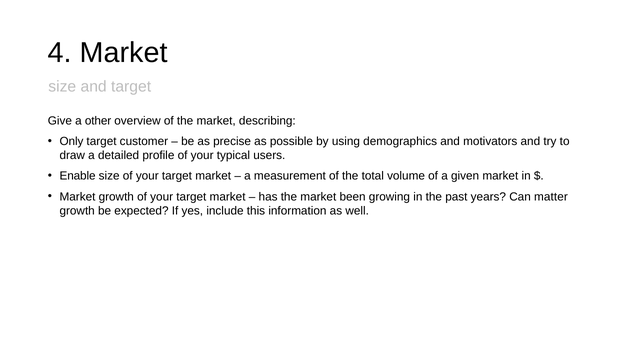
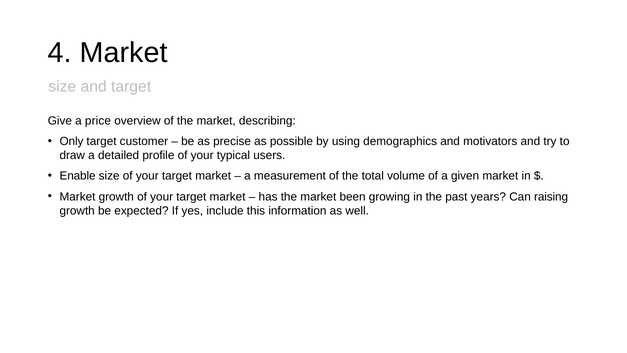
other: other -> price
matter: matter -> raising
